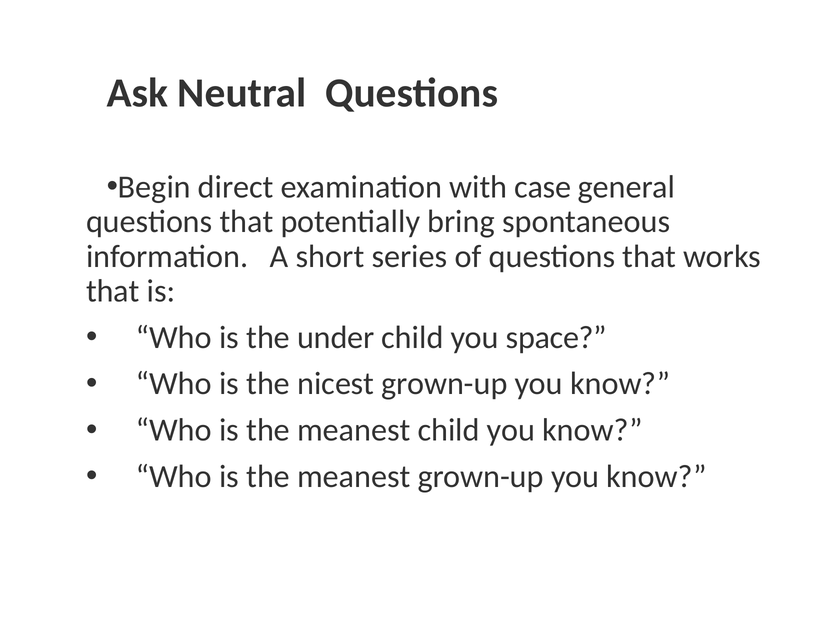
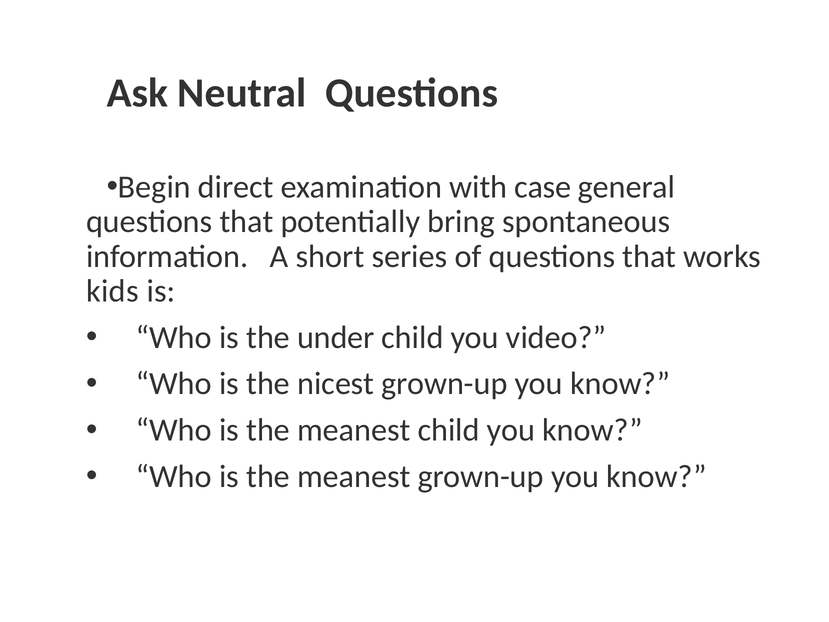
that at (113, 291): that -> kids
space: space -> video
